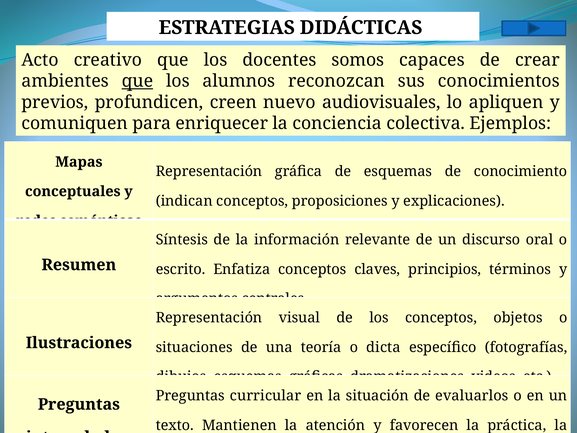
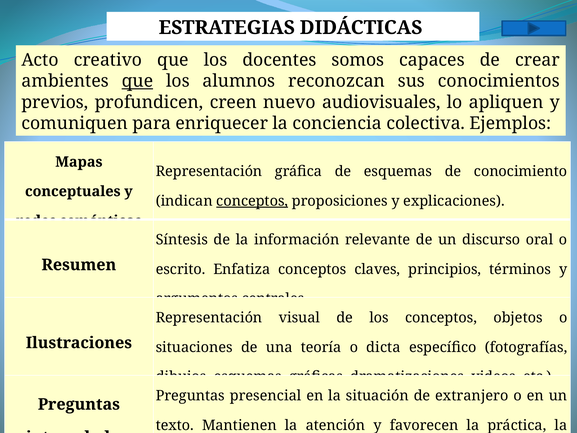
conceptos at (252, 201) underline: none -> present
curricular: curricular -> presencial
evaluarlos: evaluarlos -> extranjero
